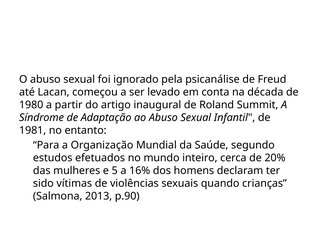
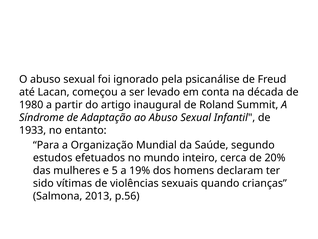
1981: 1981 -> 1933
16%: 16% -> 19%
p.90: p.90 -> p.56
